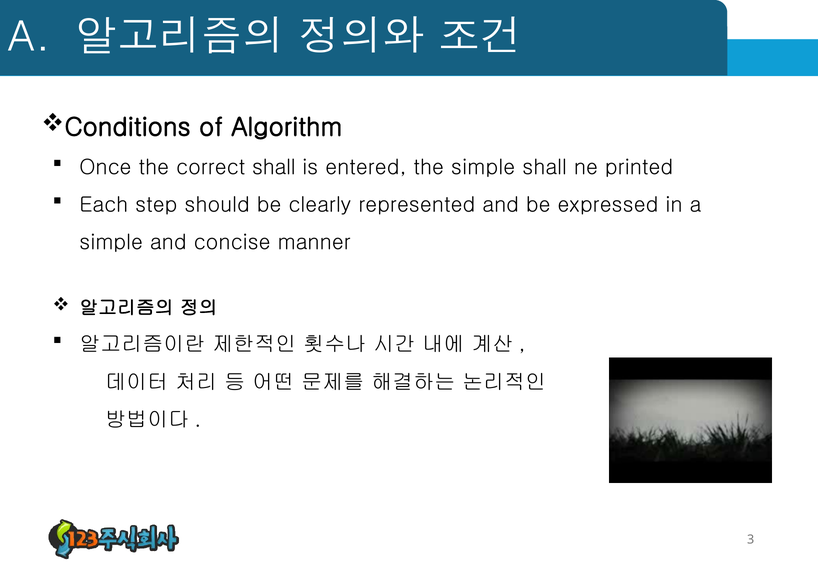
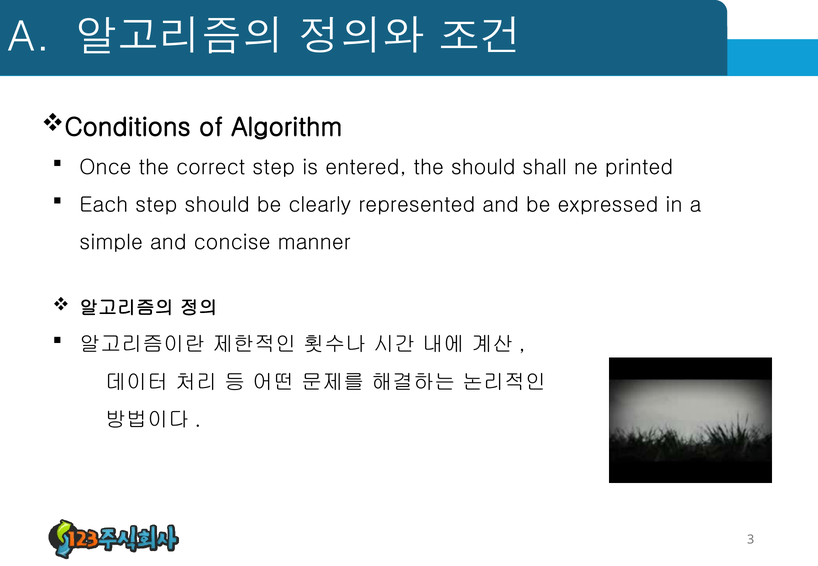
correct shall: shall -> step
the simple: simple -> should
